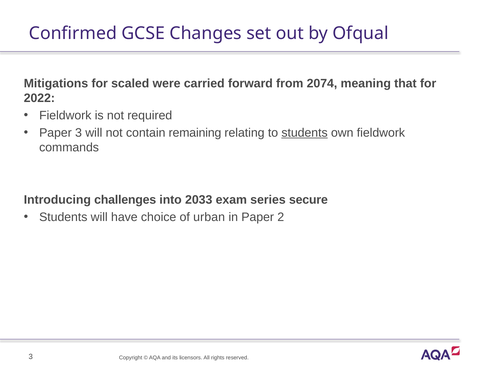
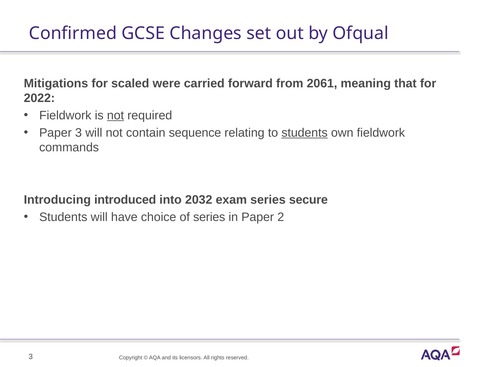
2074: 2074 -> 2061
not at (115, 115) underline: none -> present
remaining: remaining -> sequence
challenges: challenges -> introduced
2033: 2033 -> 2032
of urban: urban -> series
